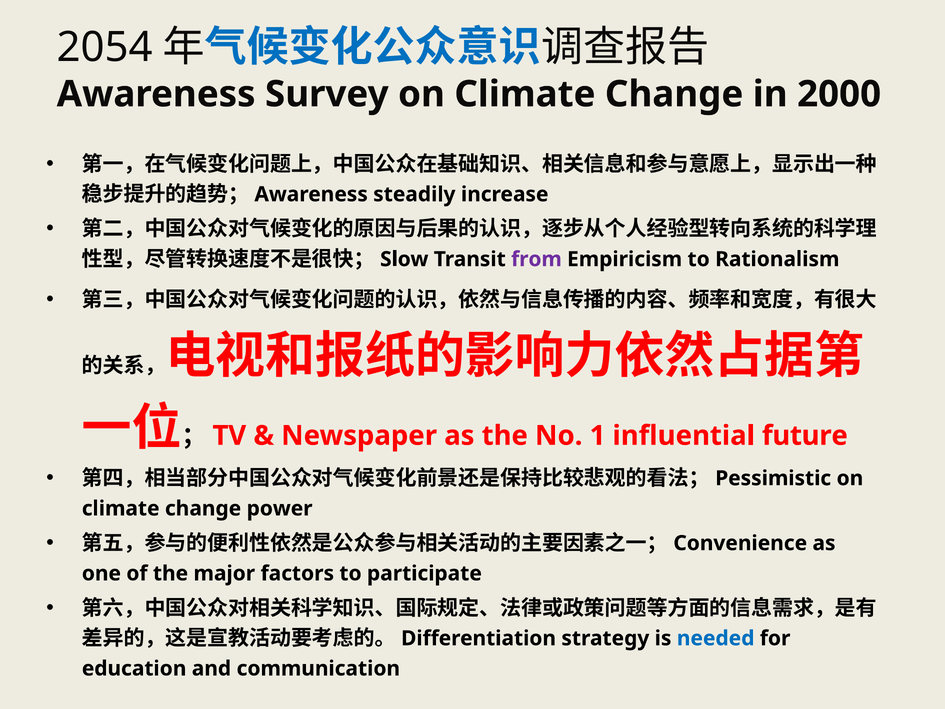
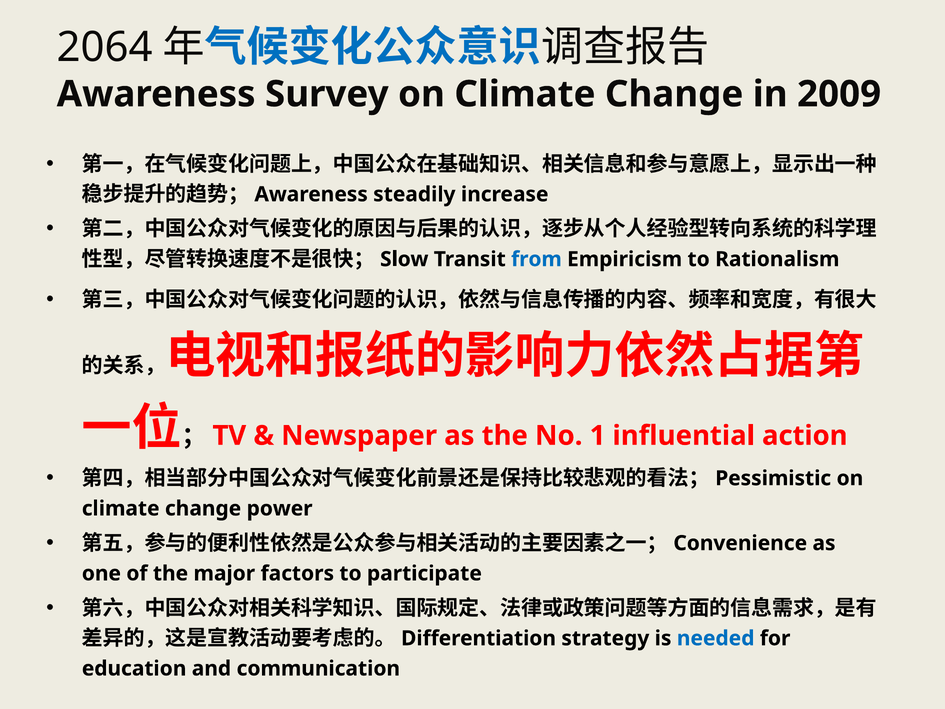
2054: 2054 -> 2064
2000: 2000 -> 2009
from colour: purple -> blue
future: future -> action
